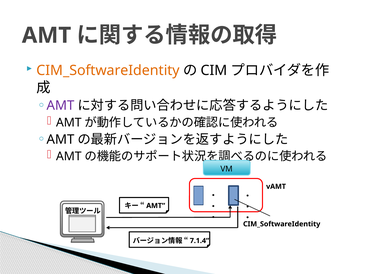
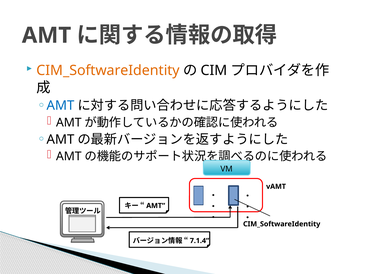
AMT at (61, 105) colour: purple -> blue
